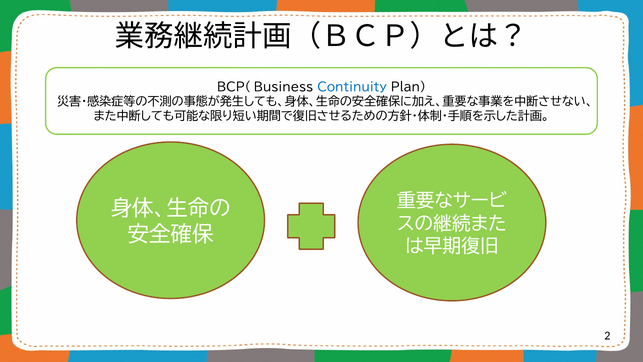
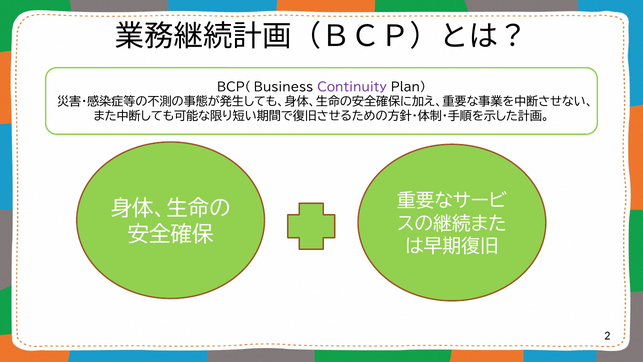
Continuity colour: blue -> purple
